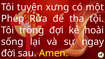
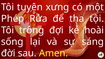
ngay: ngay -> sáng
